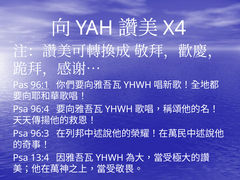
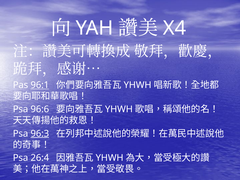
96:4: 96:4 -> 96:6
96:3 underline: none -> present
13:4: 13:4 -> 26:4
